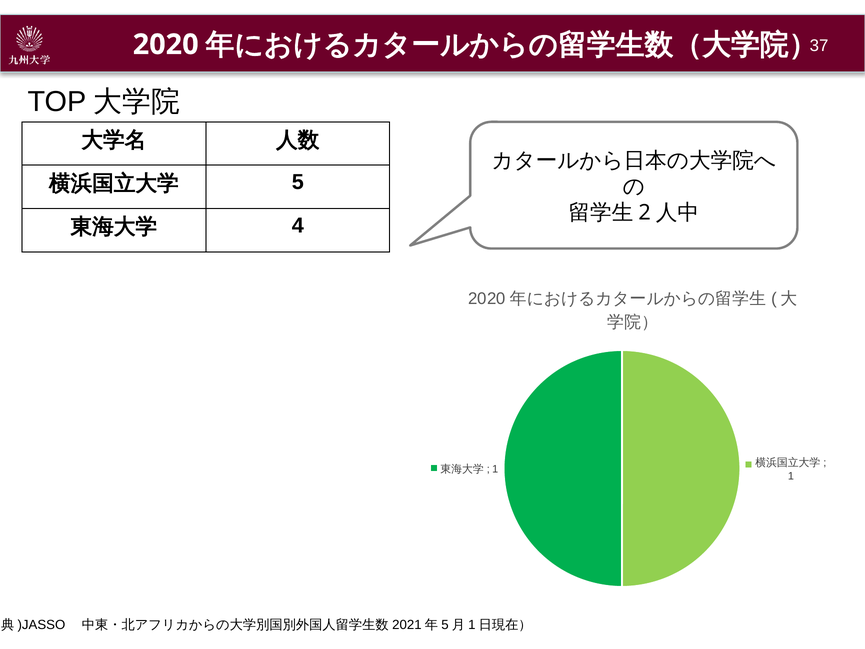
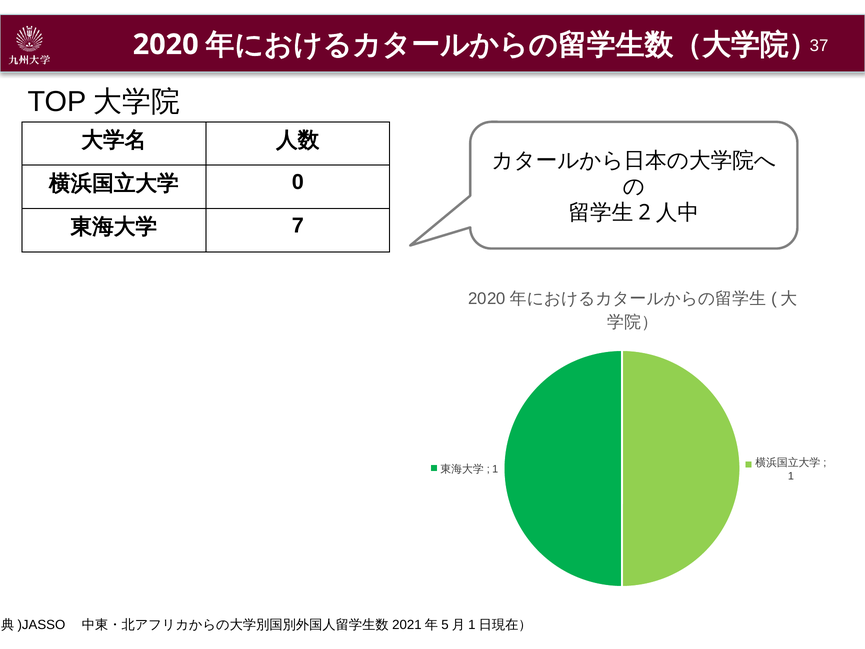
5: 5 -> 0
4: 4 -> 7
